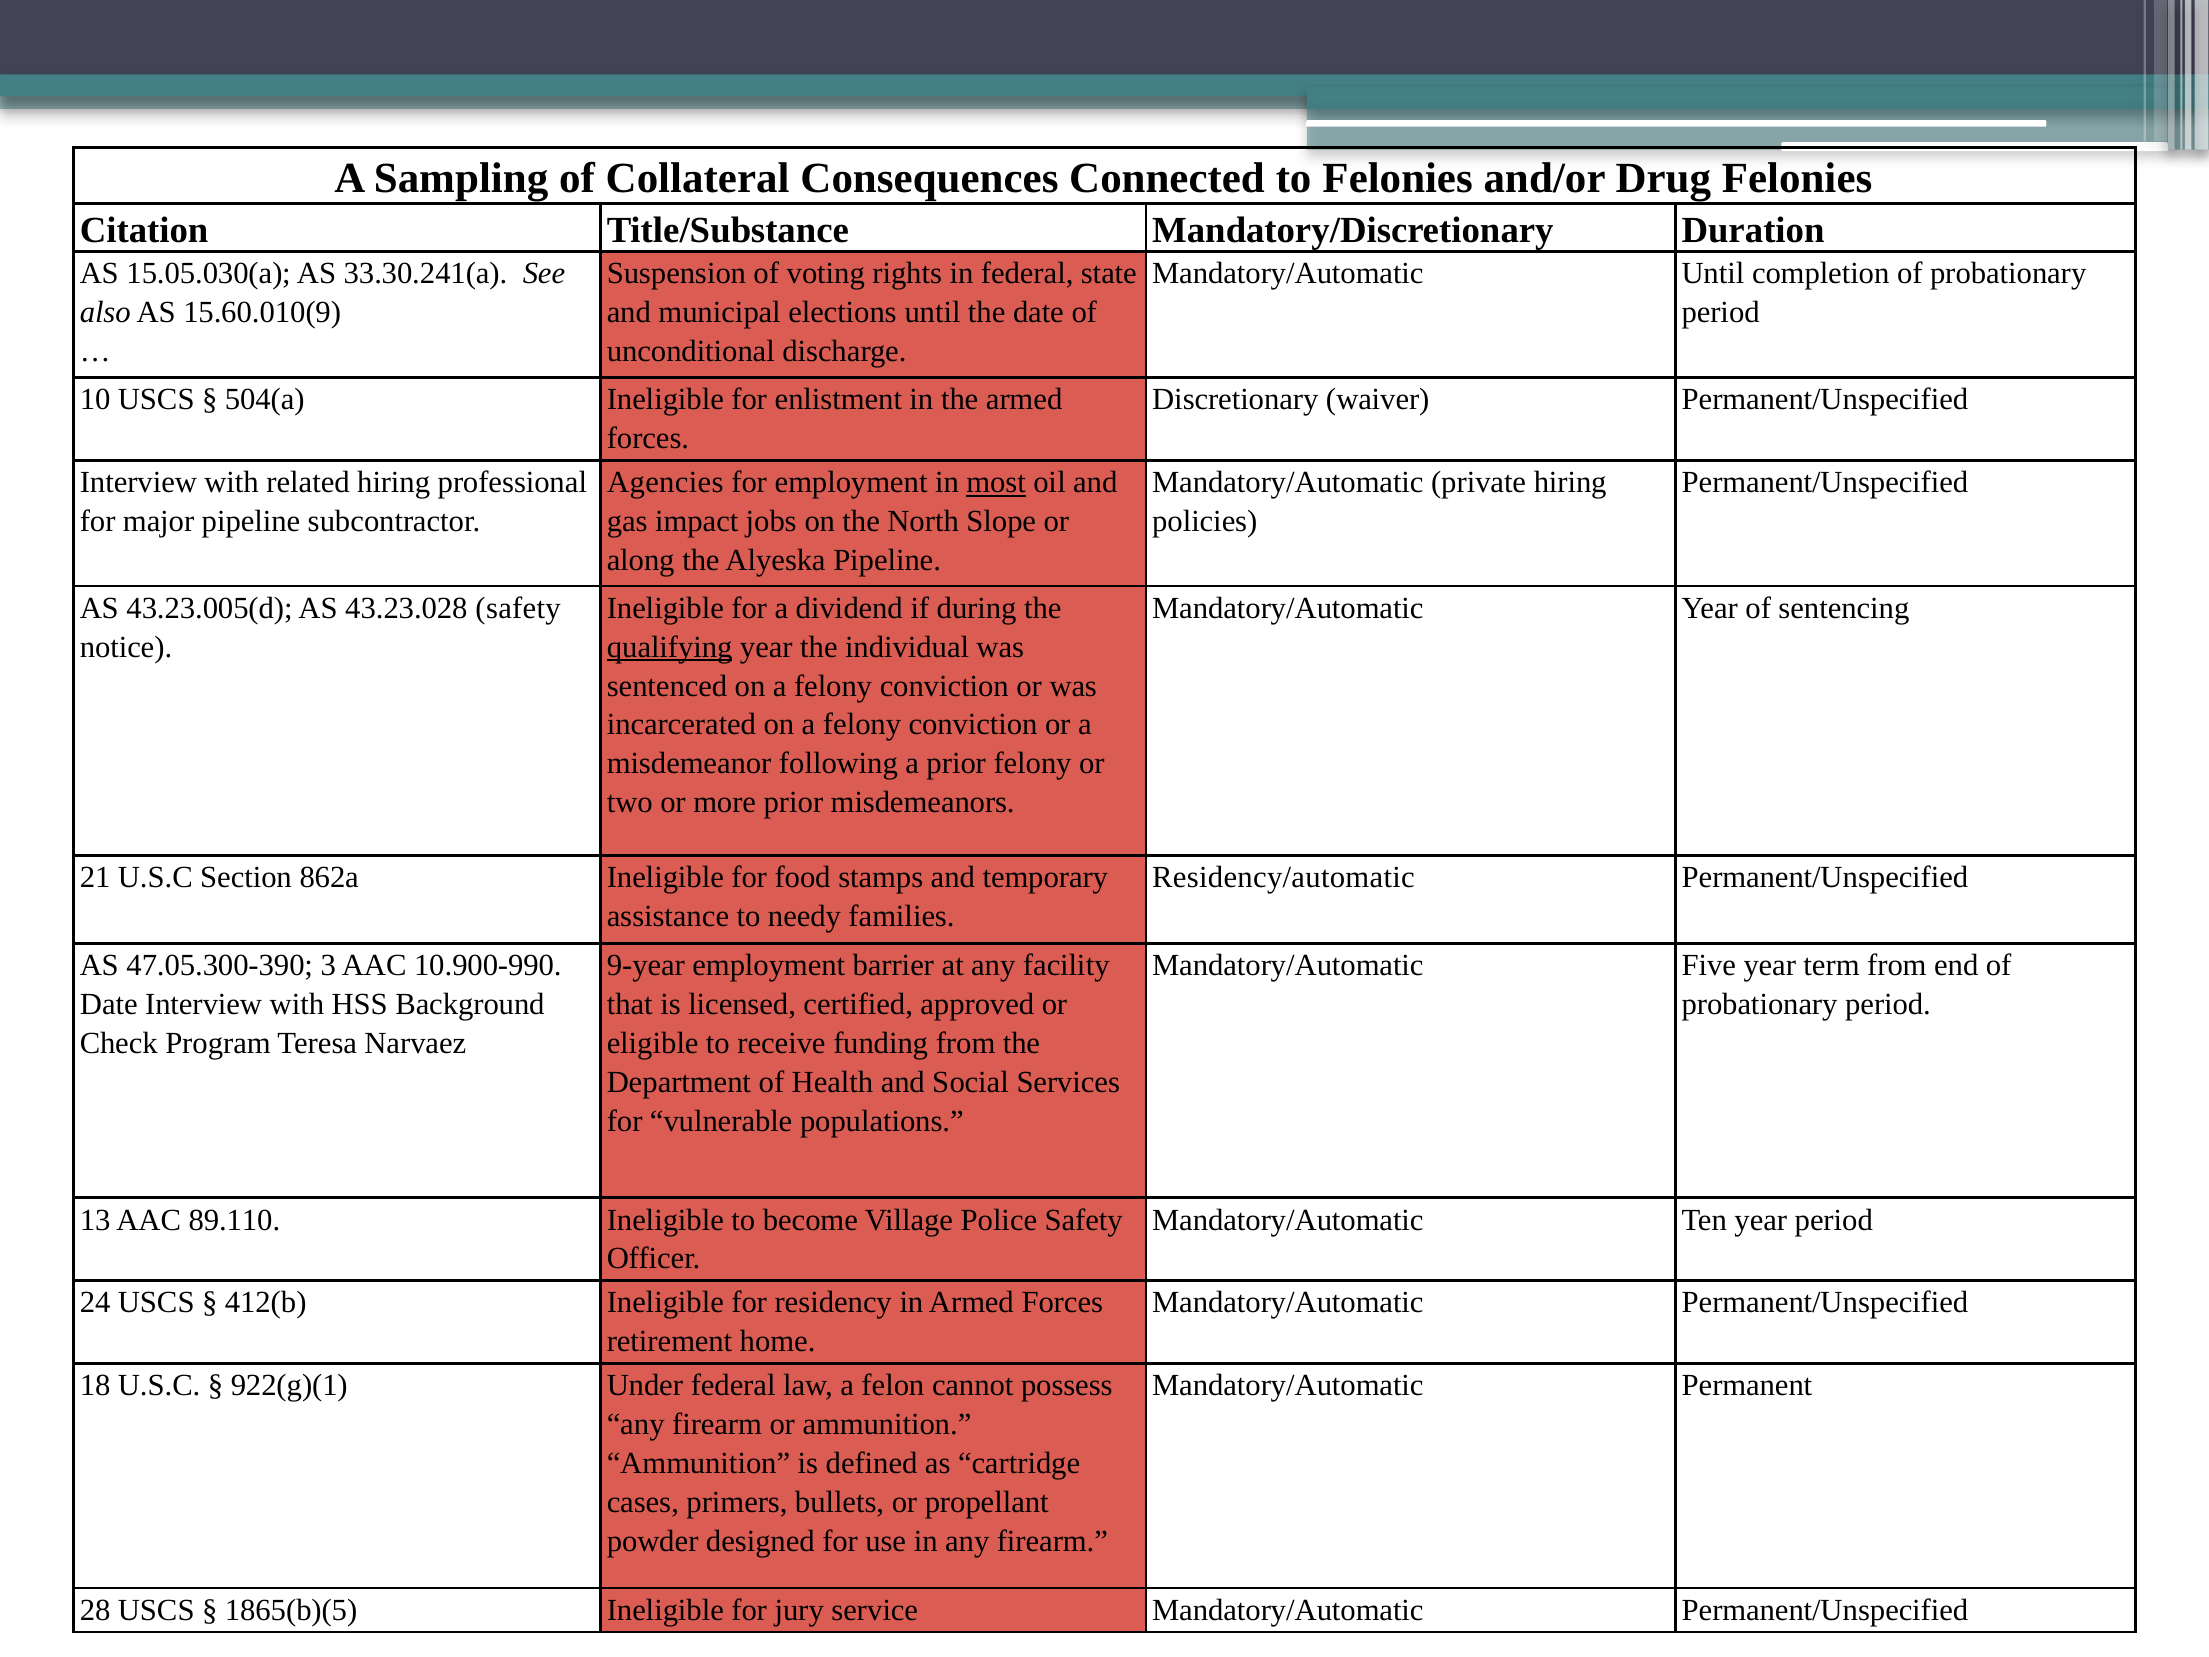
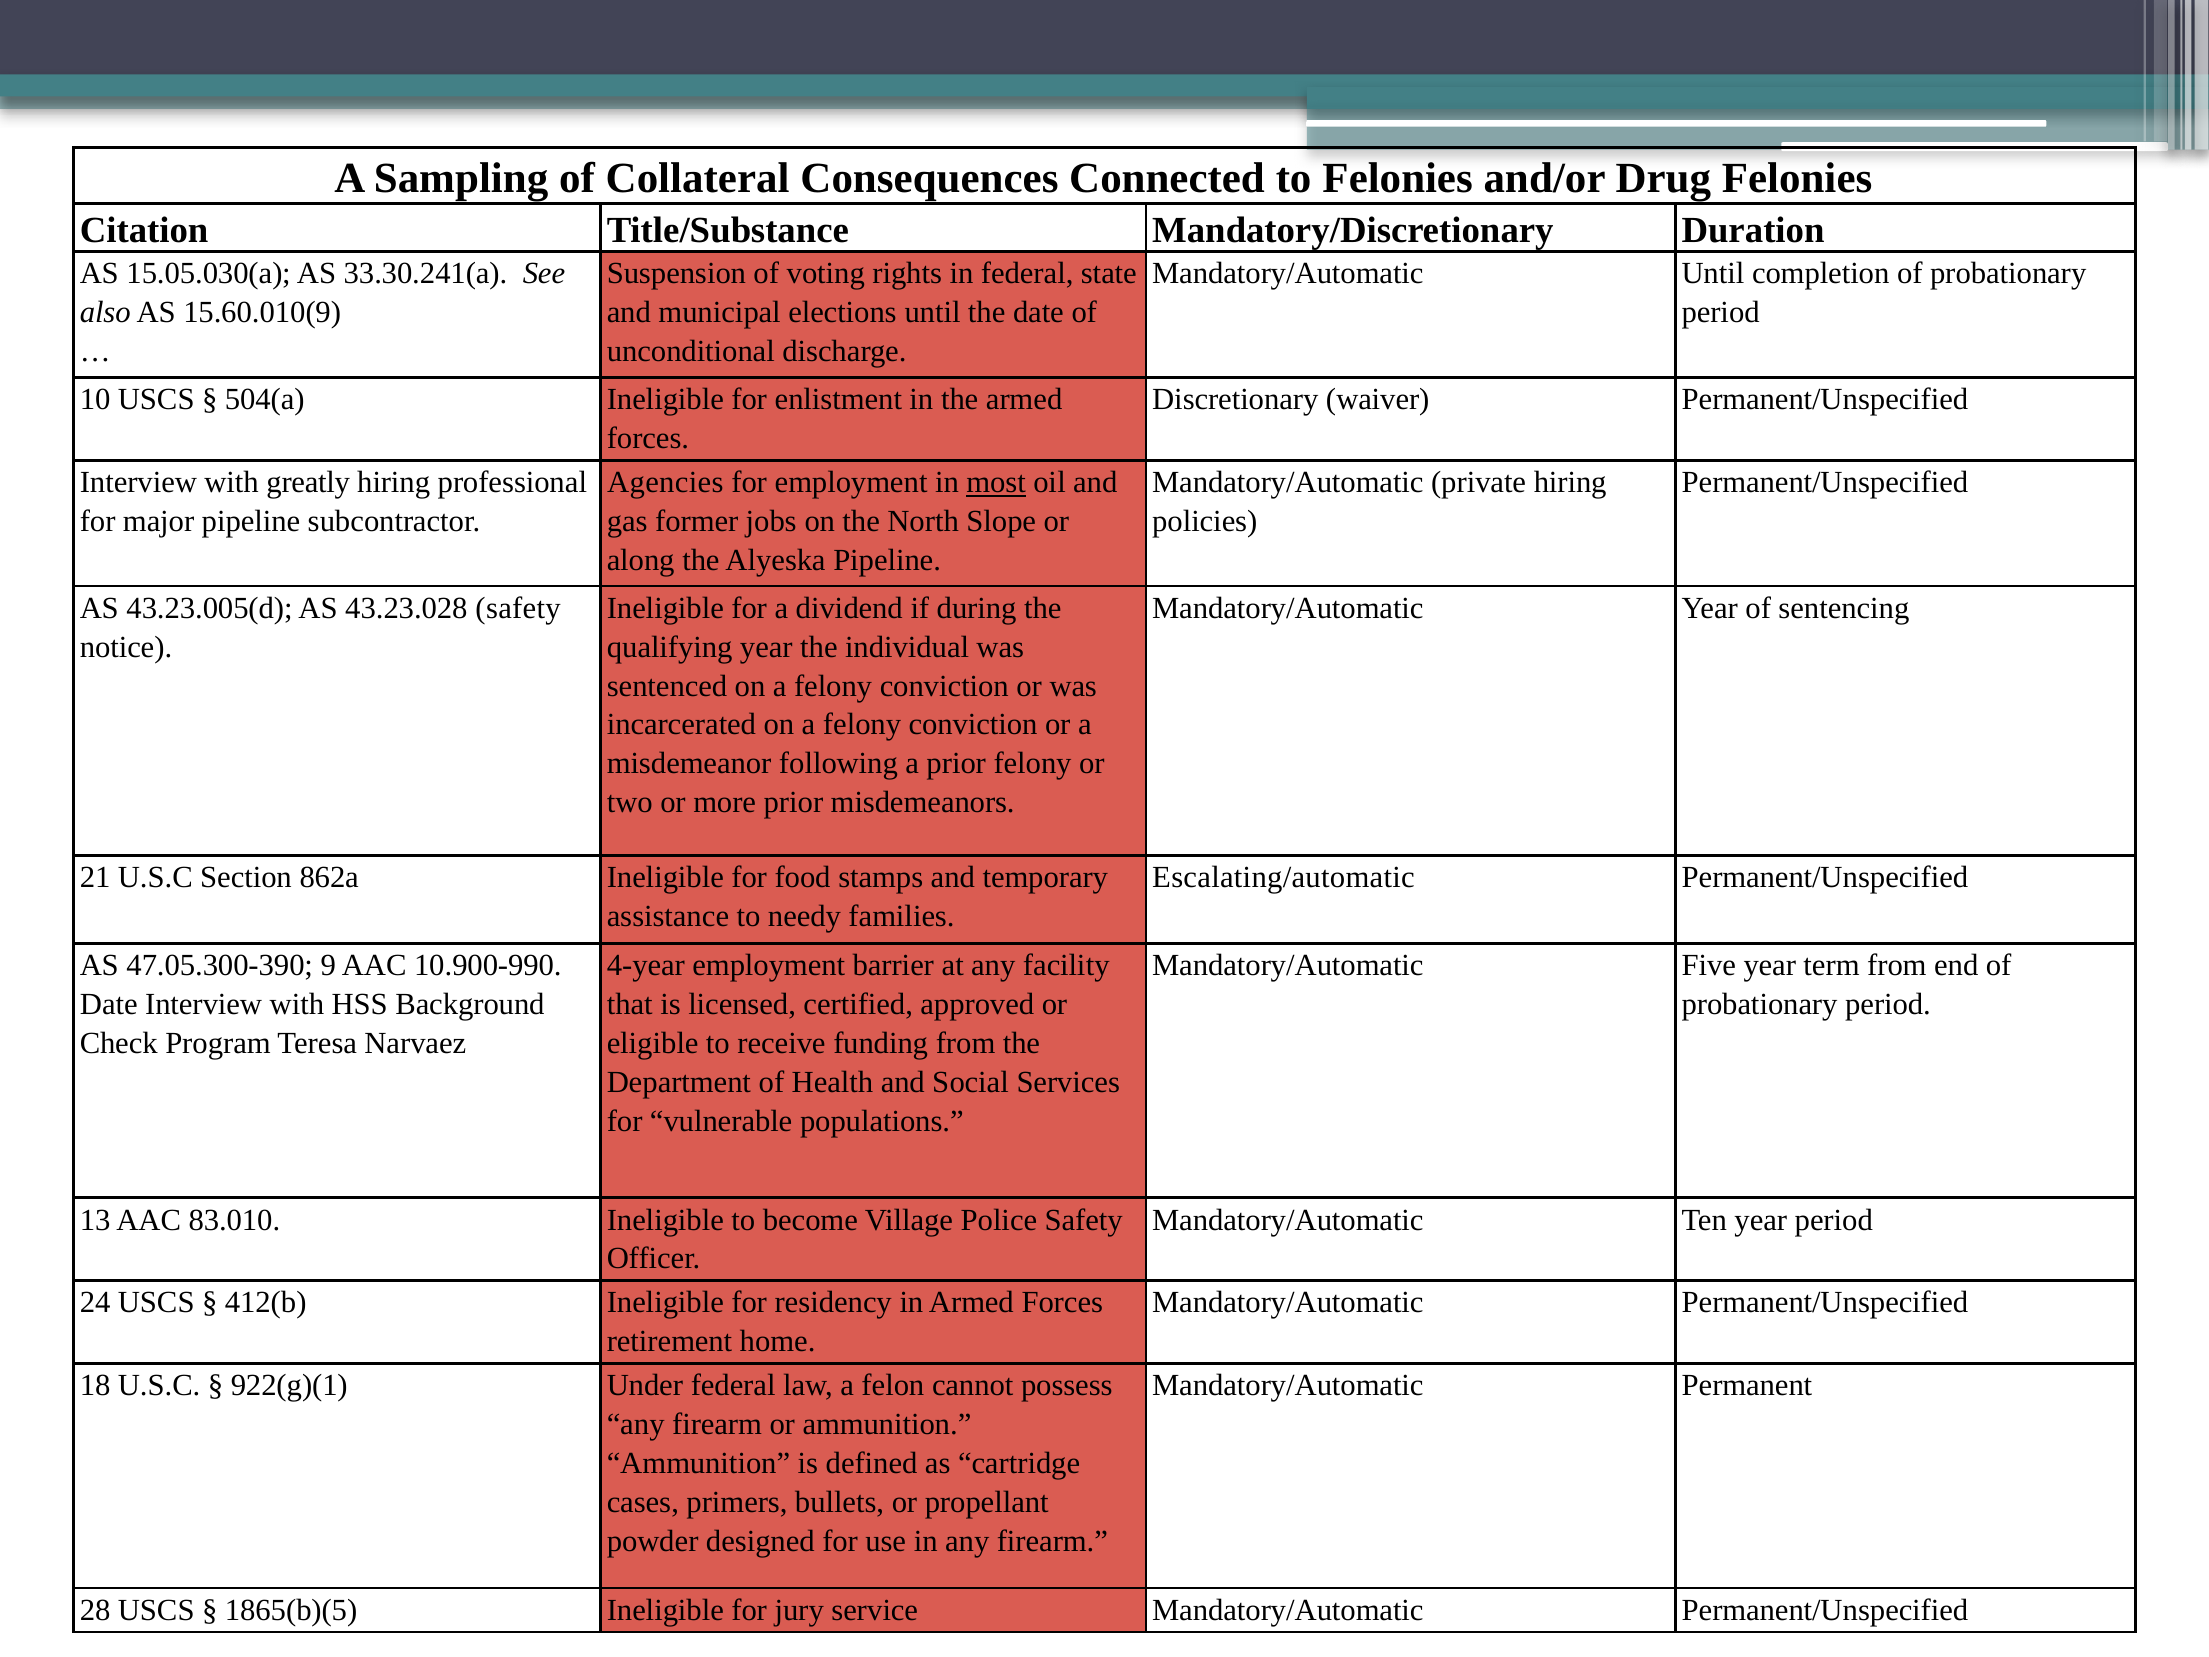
related: related -> greatly
impact: impact -> former
qualifying underline: present -> none
Residency/automatic: Residency/automatic -> Escalating/automatic
3: 3 -> 9
9-year: 9-year -> 4-year
89.110: 89.110 -> 83.010
